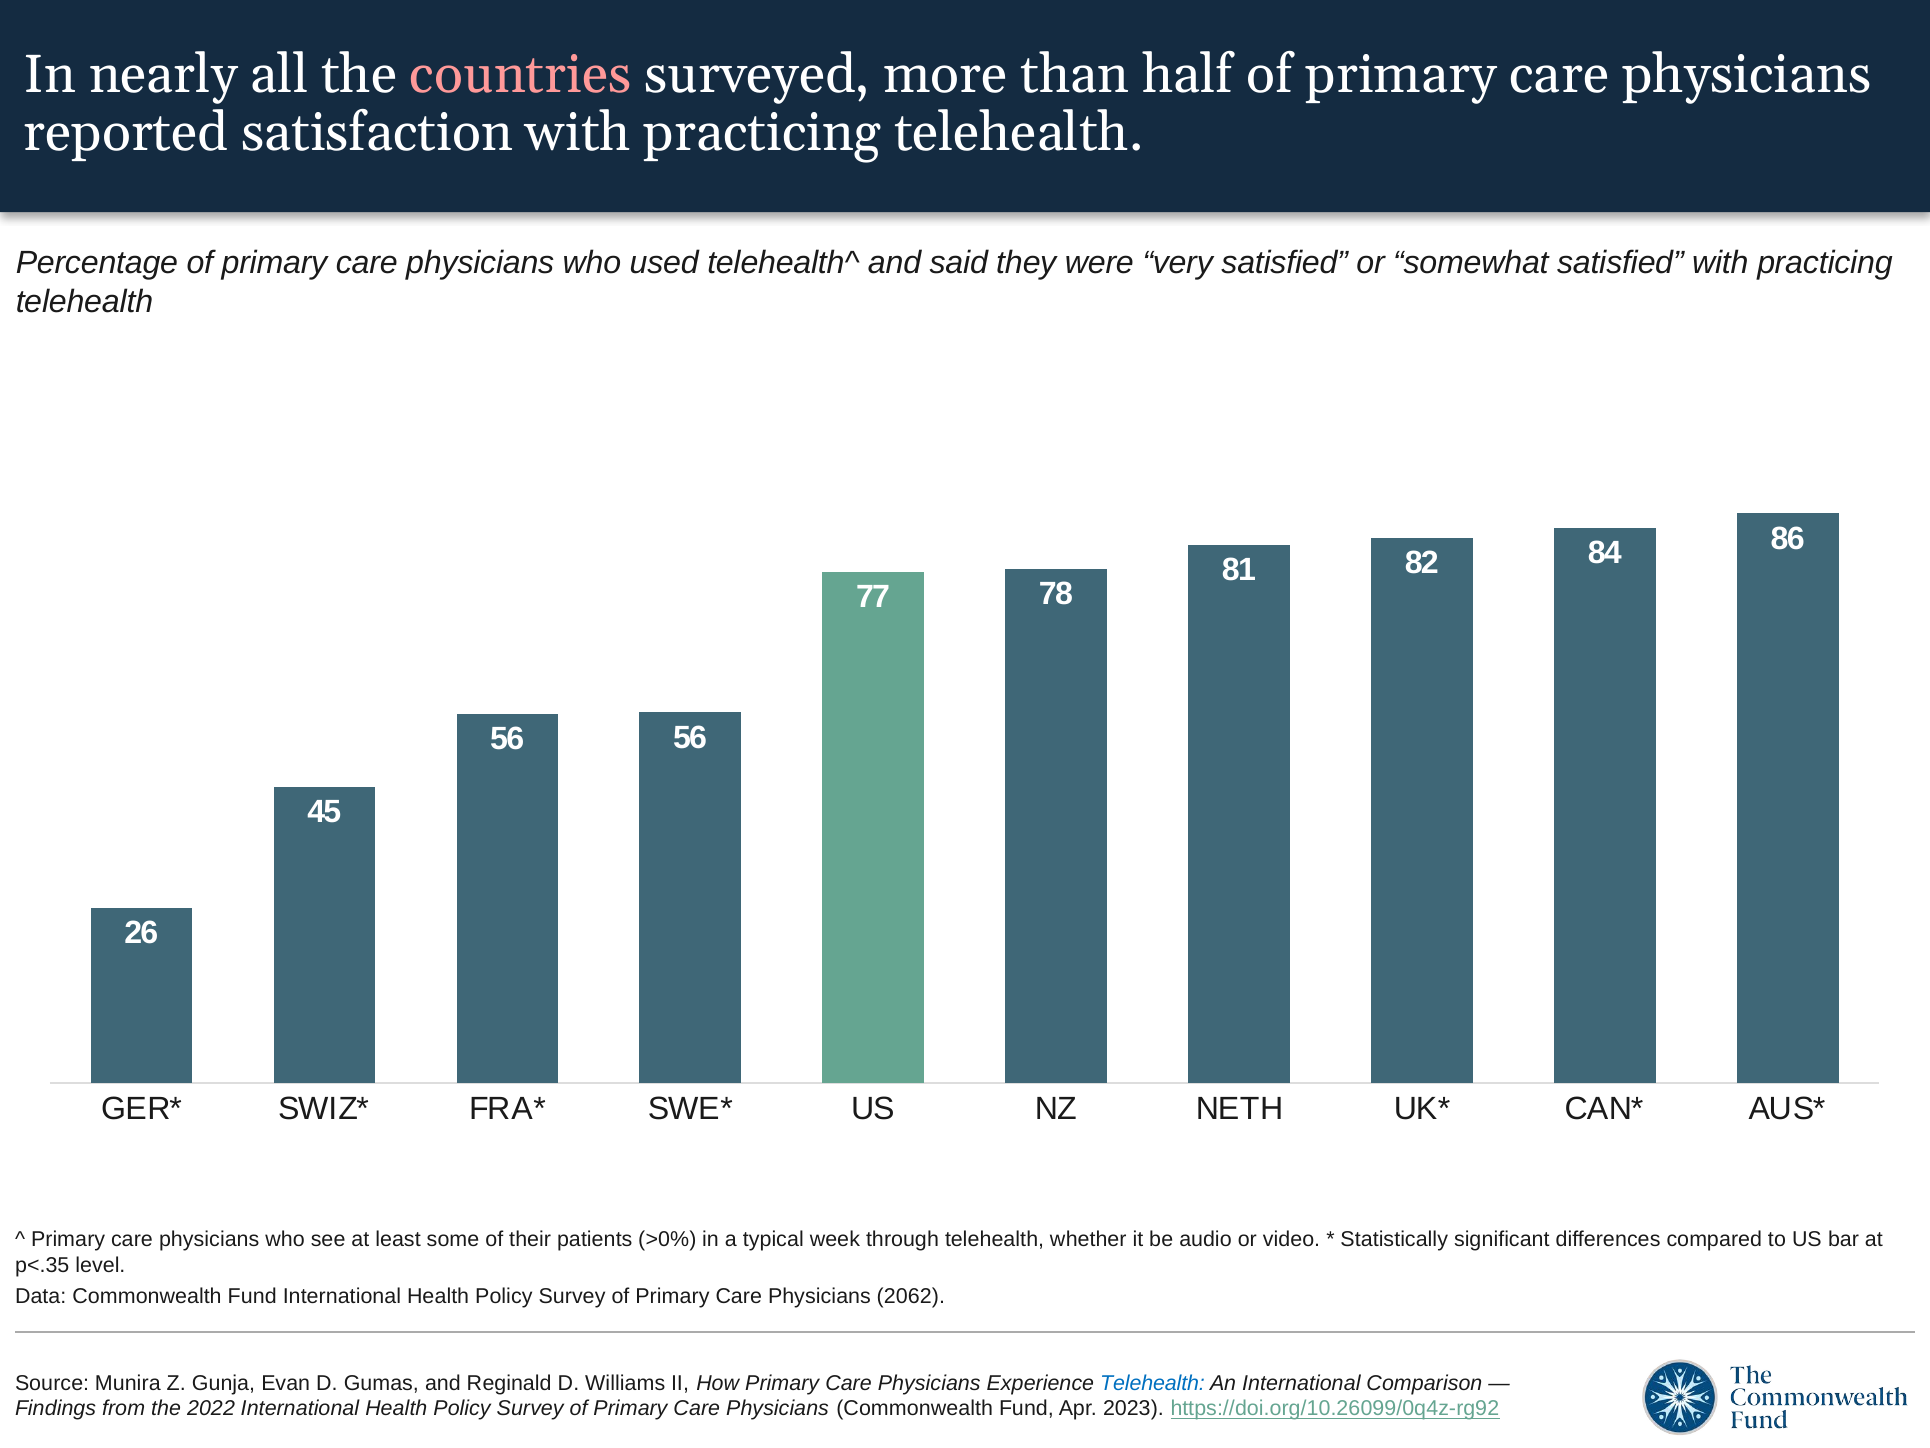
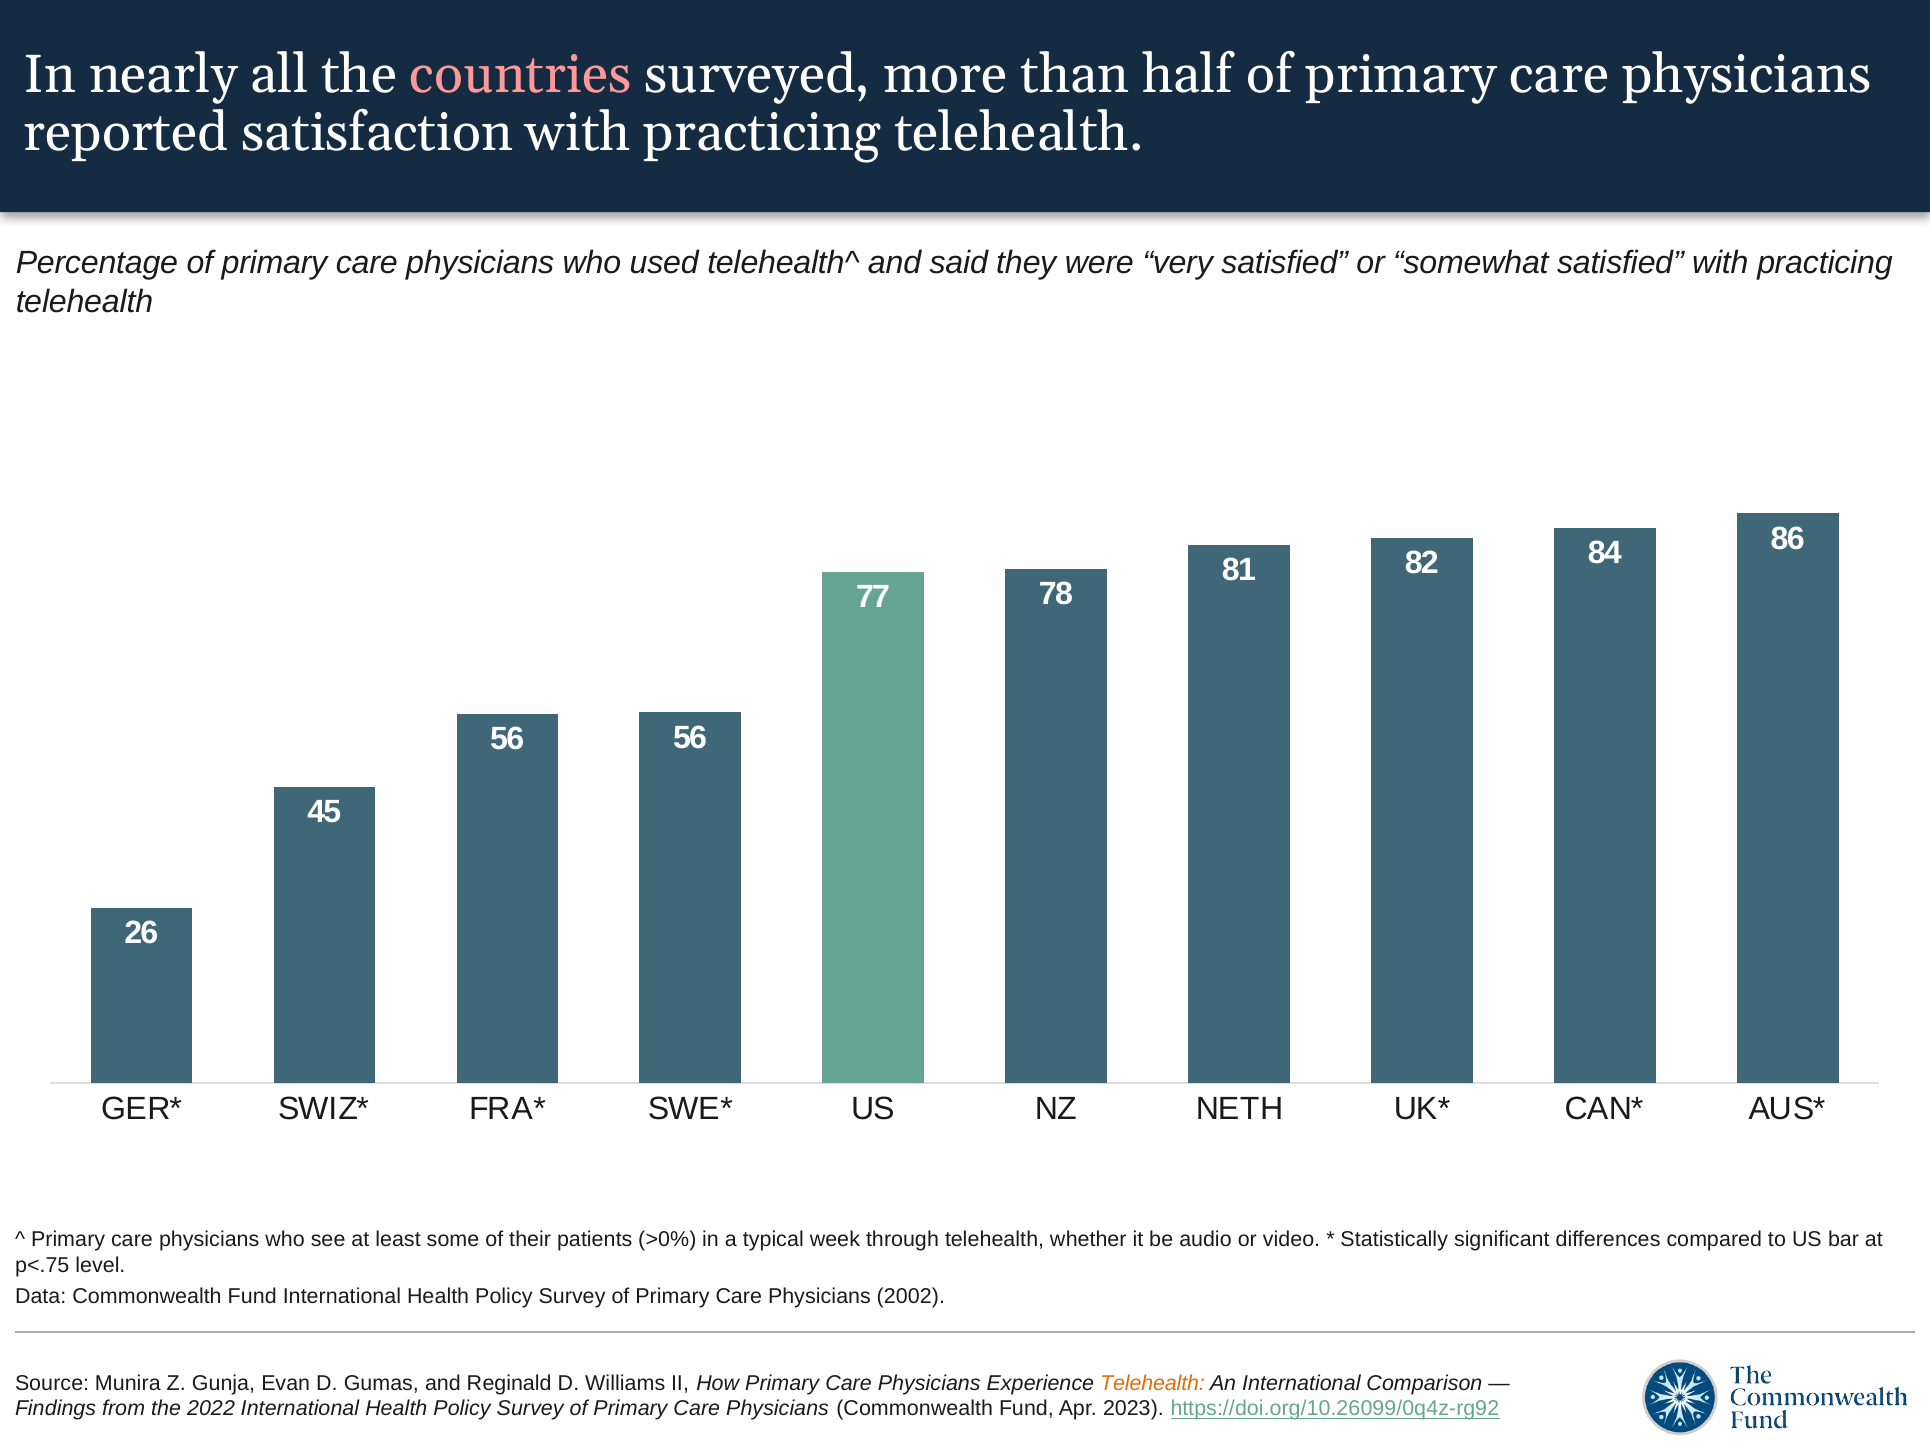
p<.35: p<.35 -> p<.75
2062: 2062 -> 2002
Telehealth at (1153, 1383) colour: blue -> orange
